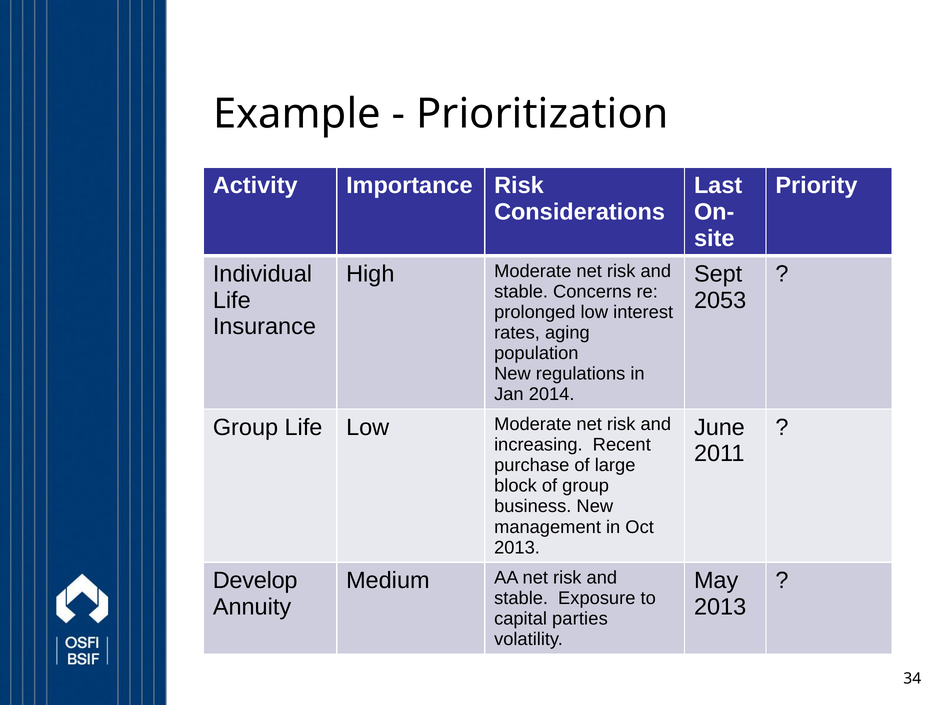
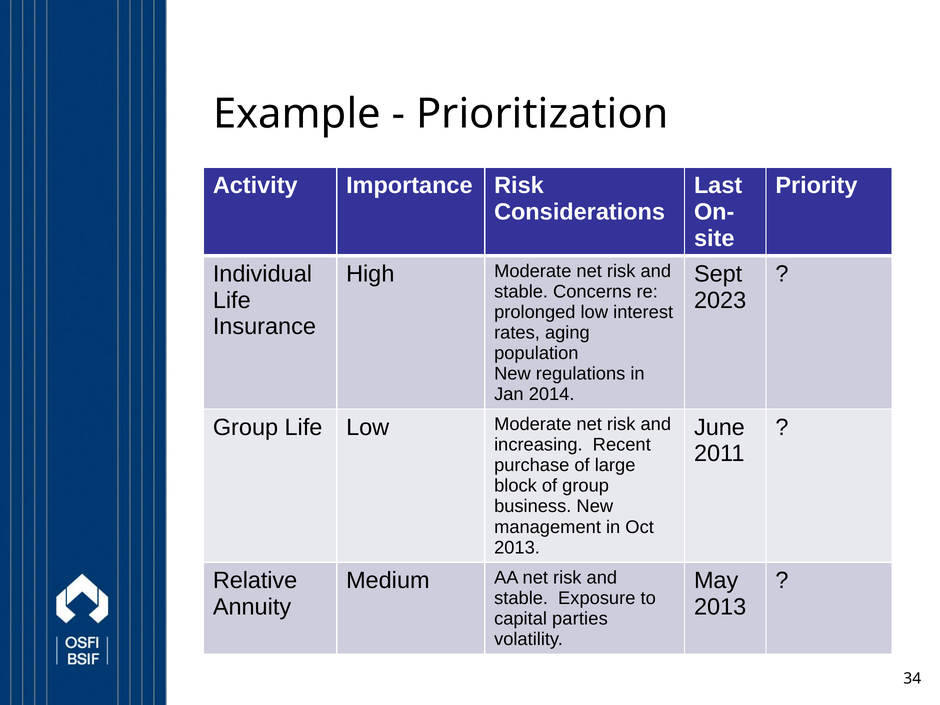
2053: 2053 -> 2023
Develop: Develop -> Relative
